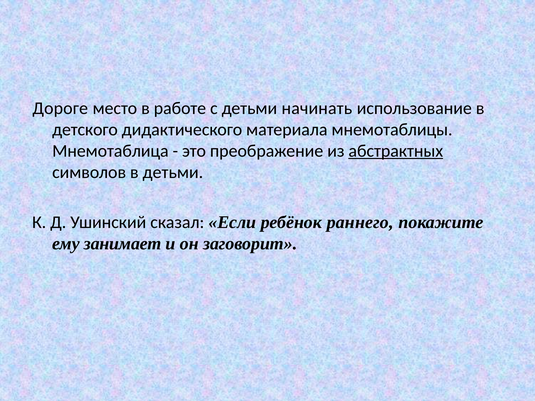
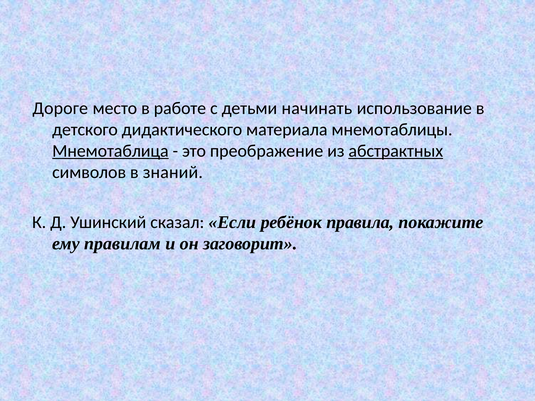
Мнемотаблица underline: none -> present
в детьми: детьми -> знаний
раннего: раннего -> правила
занимает: занимает -> правилам
